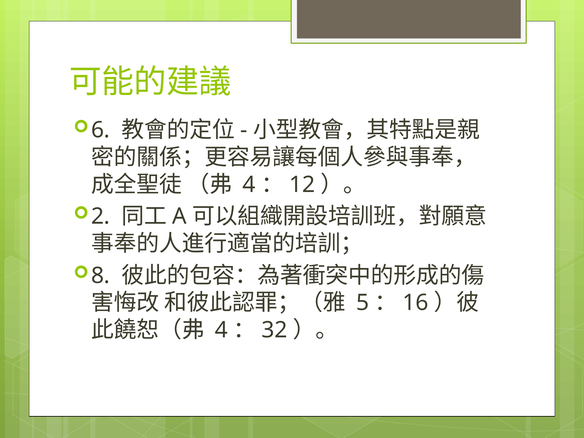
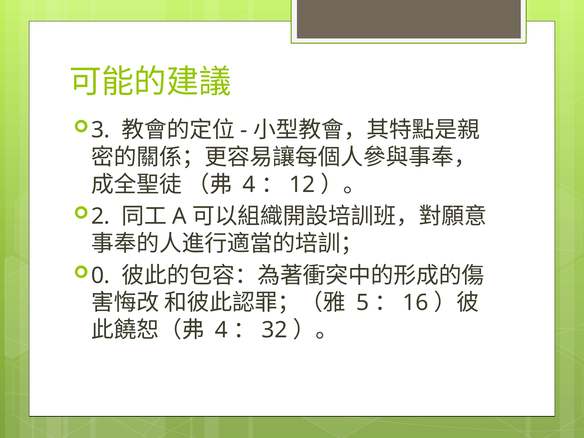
6: 6 -> 3
8: 8 -> 0
